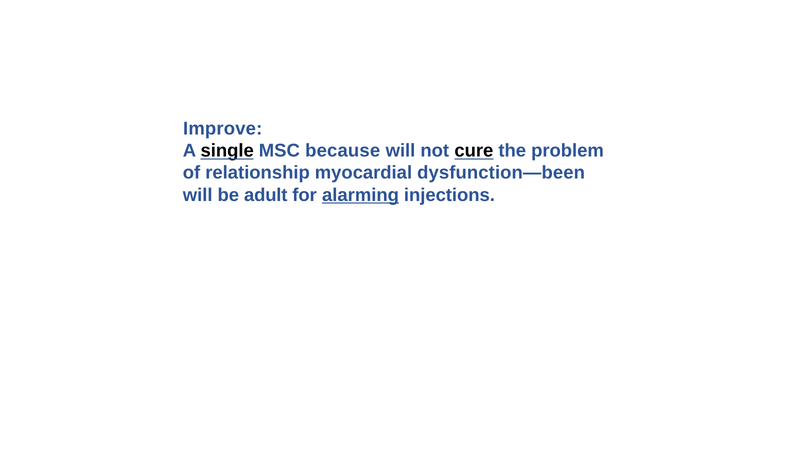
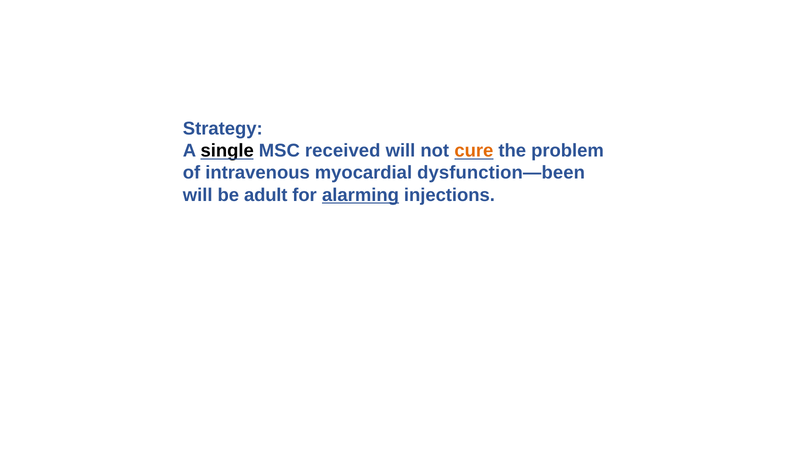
Improve: Improve -> Strategy
because: because -> received
cure colour: black -> orange
relationship: relationship -> intravenous
